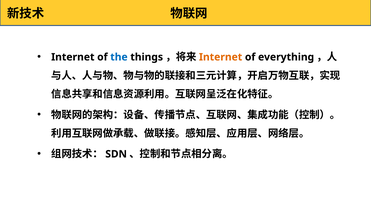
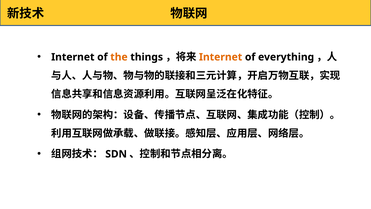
the colour: blue -> orange
